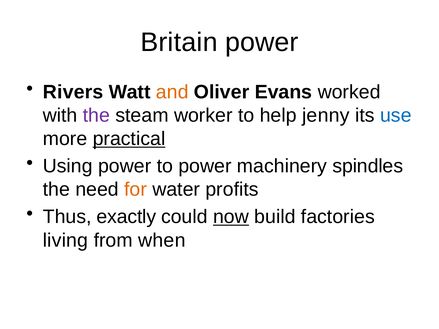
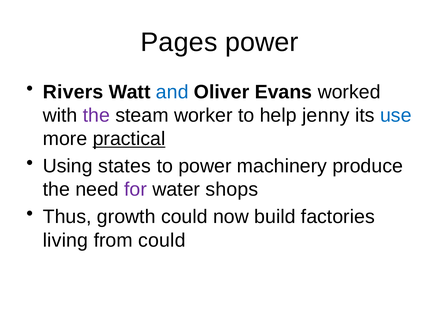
Britain: Britain -> Pages
and colour: orange -> blue
Using power: power -> states
spindles: spindles -> produce
for colour: orange -> purple
profits: profits -> shops
exactly: exactly -> growth
now underline: present -> none
from when: when -> could
